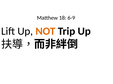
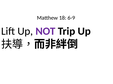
NOT colour: orange -> purple
